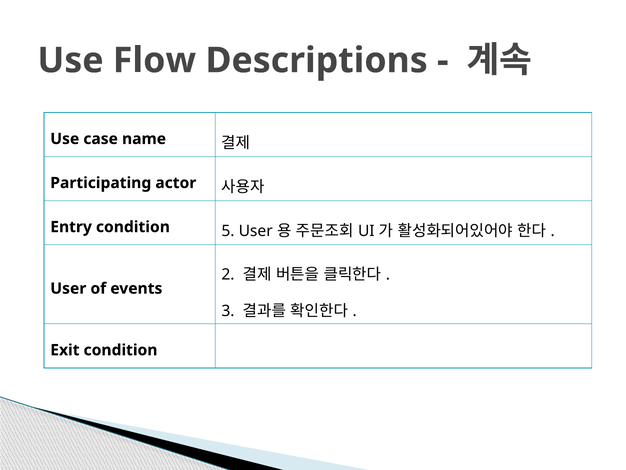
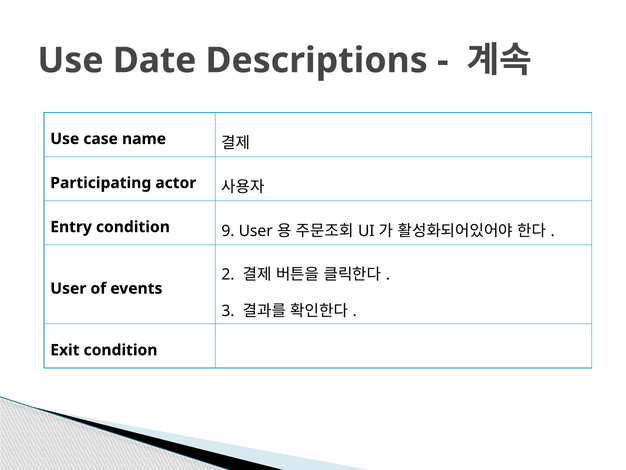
Flow: Flow -> Date
5: 5 -> 9
